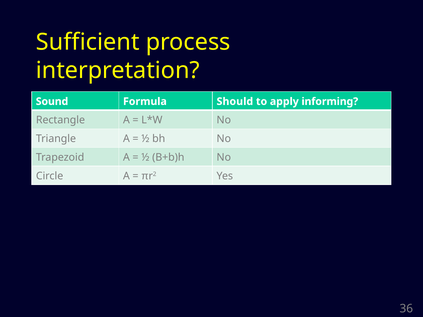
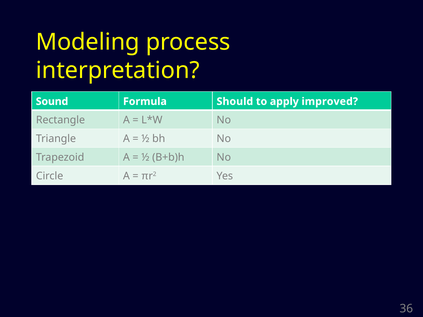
Sufficient: Sufficient -> Modeling
informing: informing -> improved
